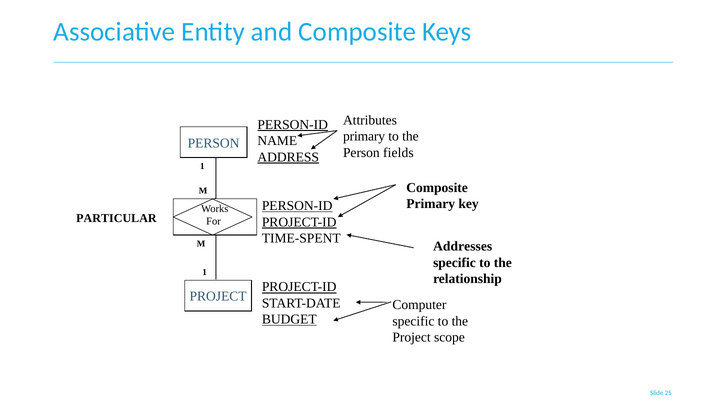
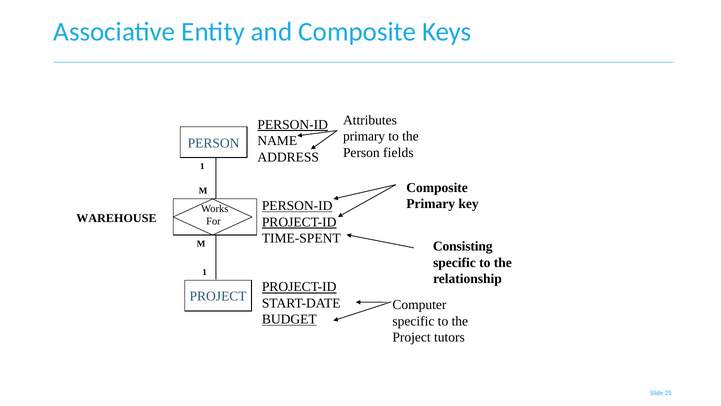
ADDRESS underline: present -> none
PARTICULAR: PARTICULAR -> WAREHOUSE
Addresses: Addresses -> Consisting
scope: scope -> tutors
